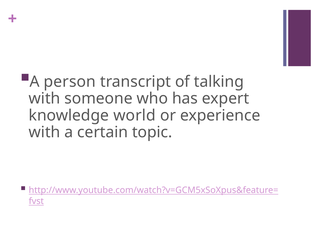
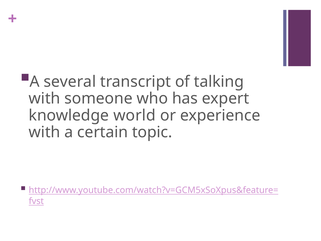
person: person -> several
